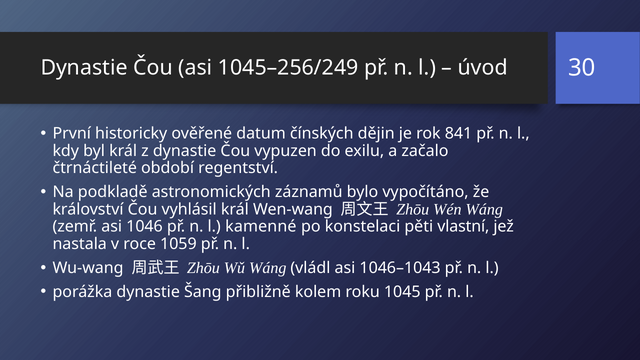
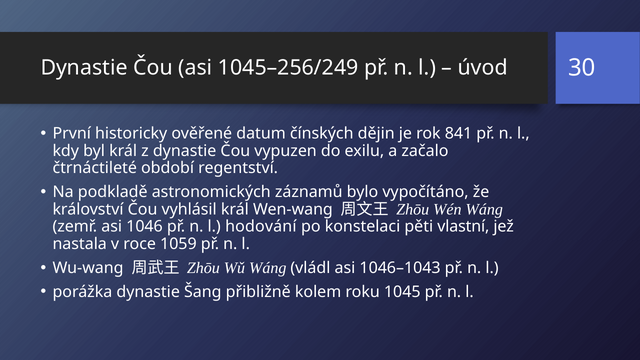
kamenné: kamenné -> hodování
